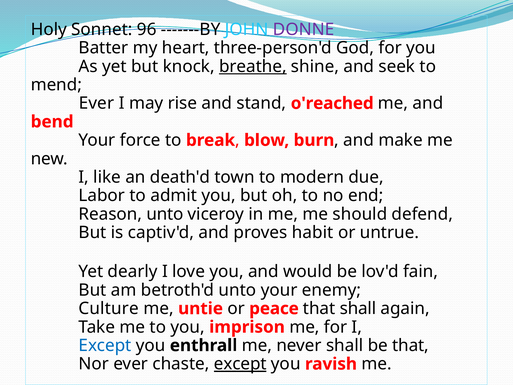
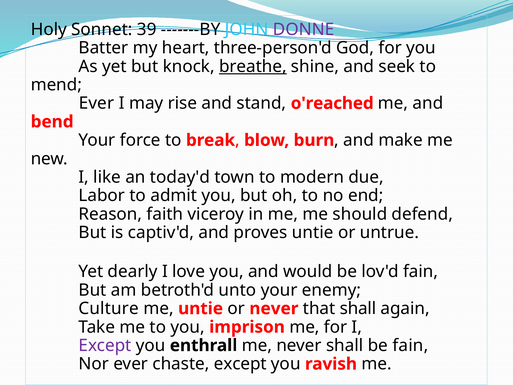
96: 96 -> 39
death'd: death'd -> today'd
Reason unto: unto -> faith
proves habit: habit -> untie
or peace: peace -> never
Except at (105, 345) colour: blue -> purple
be that: that -> fain
except at (240, 364) underline: present -> none
